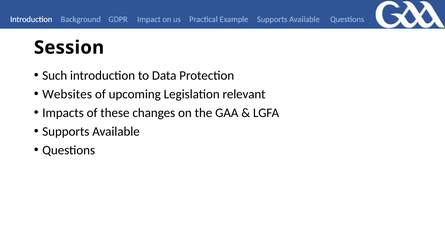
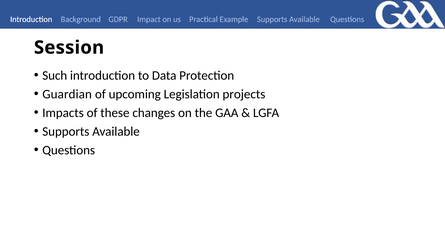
Websites: Websites -> Guardian
relevant: relevant -> projects
